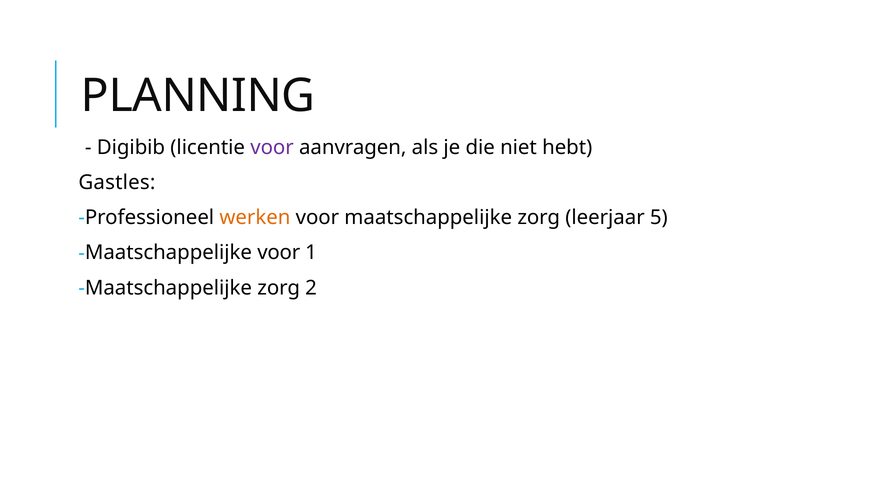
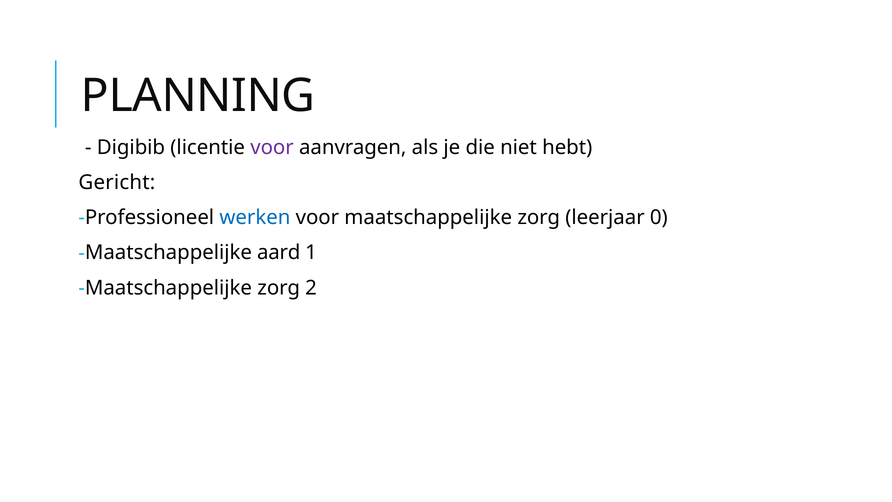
Gastles: Gastles -> Gericht
werken colour: orange -> blue
5: 5 -> 0
Maatschappelijke voor: voor -> aard
